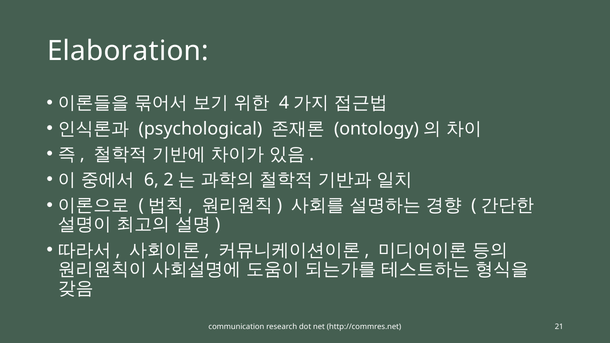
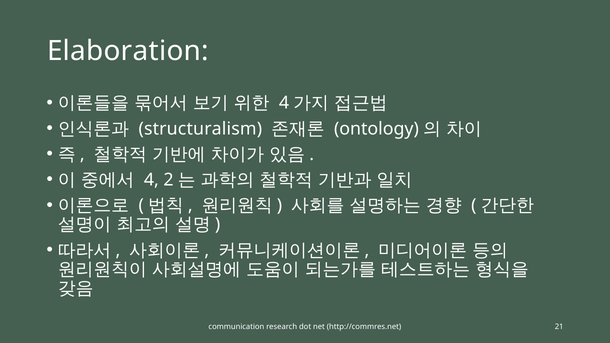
psychological: psychological -> structuralism
6 at (151, 180): 6 -> 4
